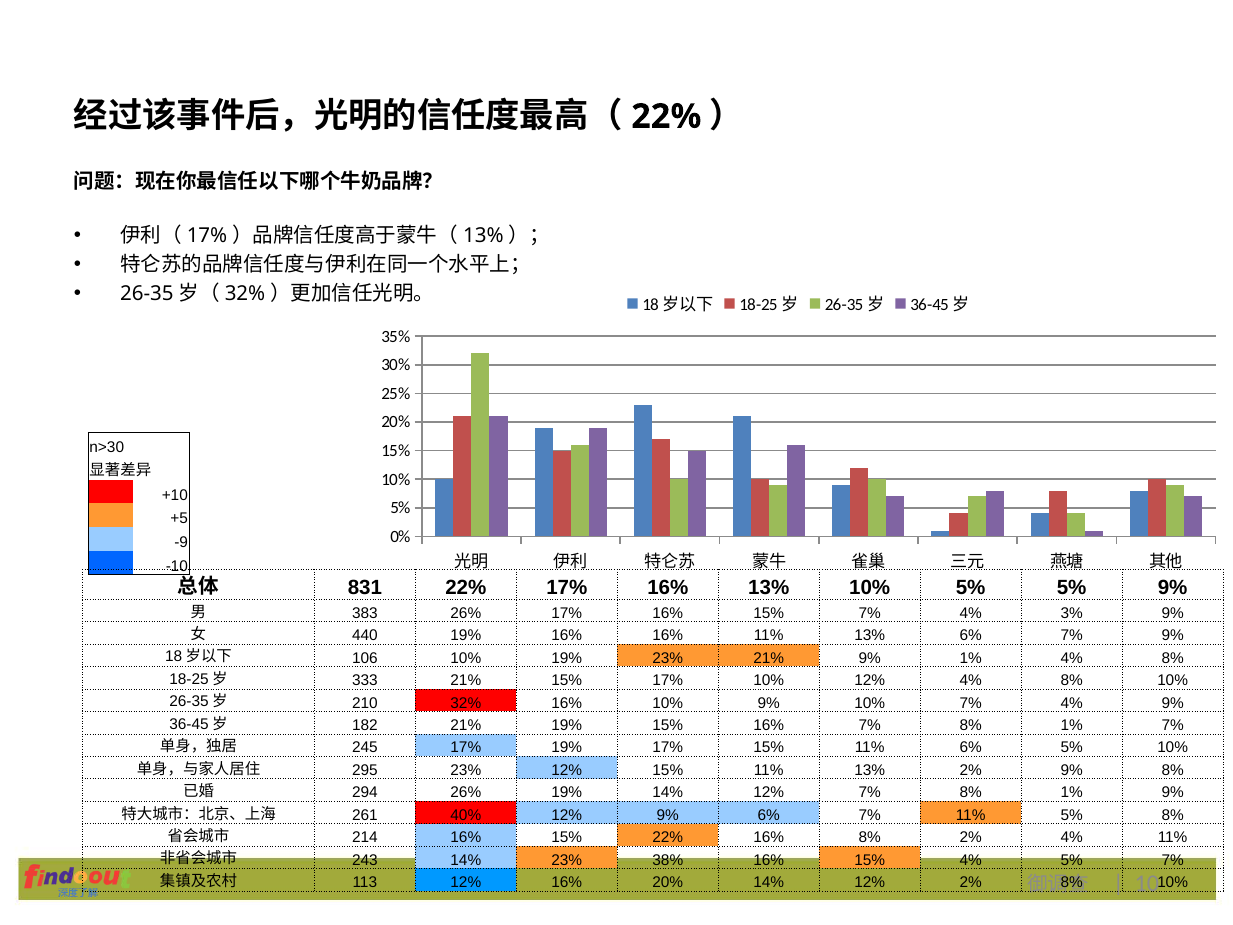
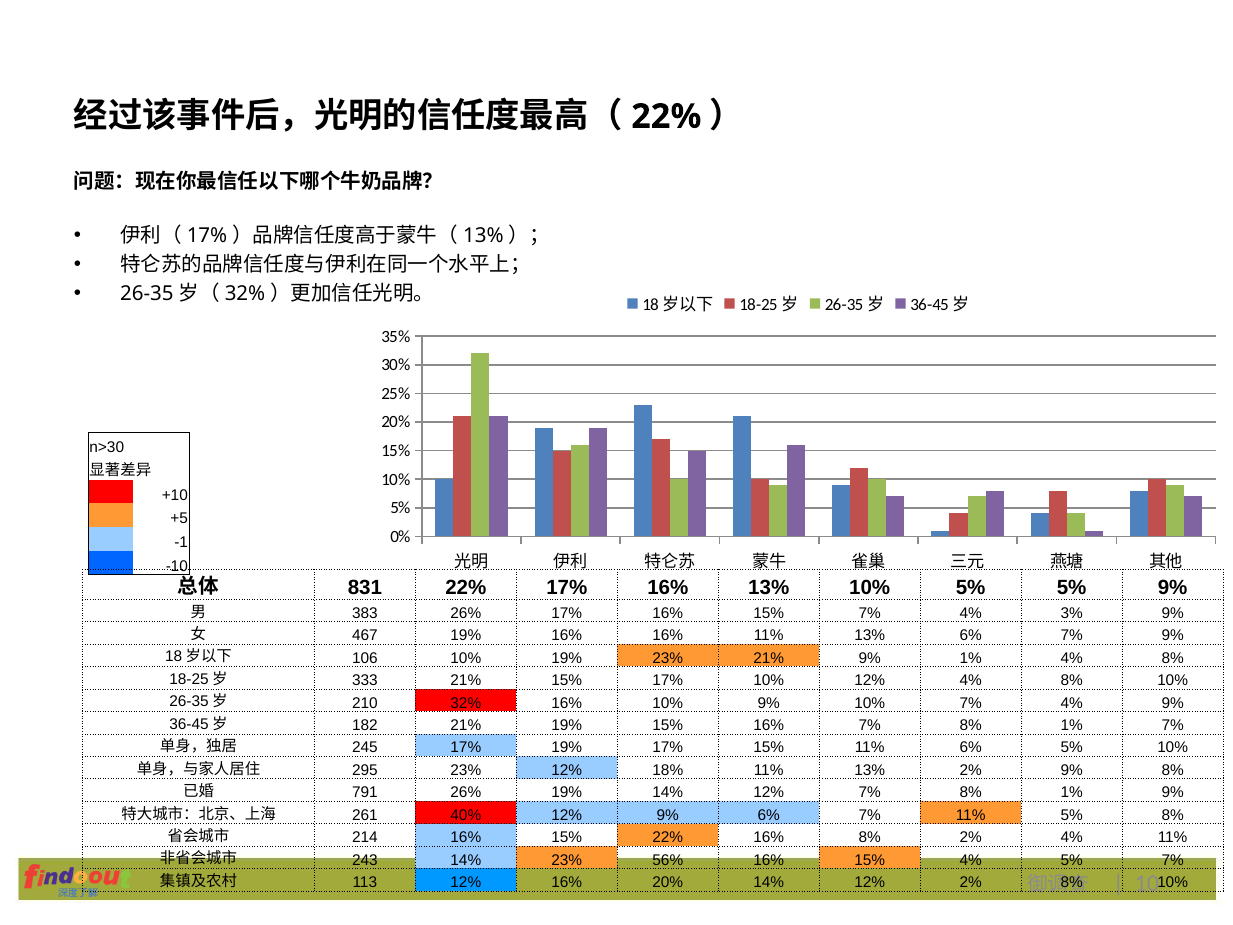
-9: -9 -> -1
440: 440 -> 467
12% 15%: 15% -> 18%
294: 294 -> 791
38%: 38% -> 56%
